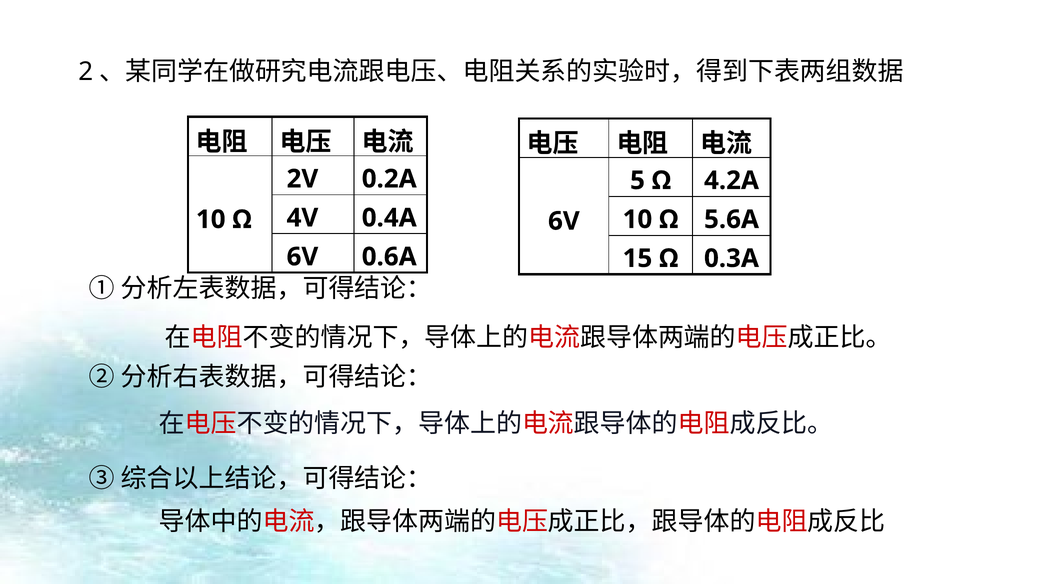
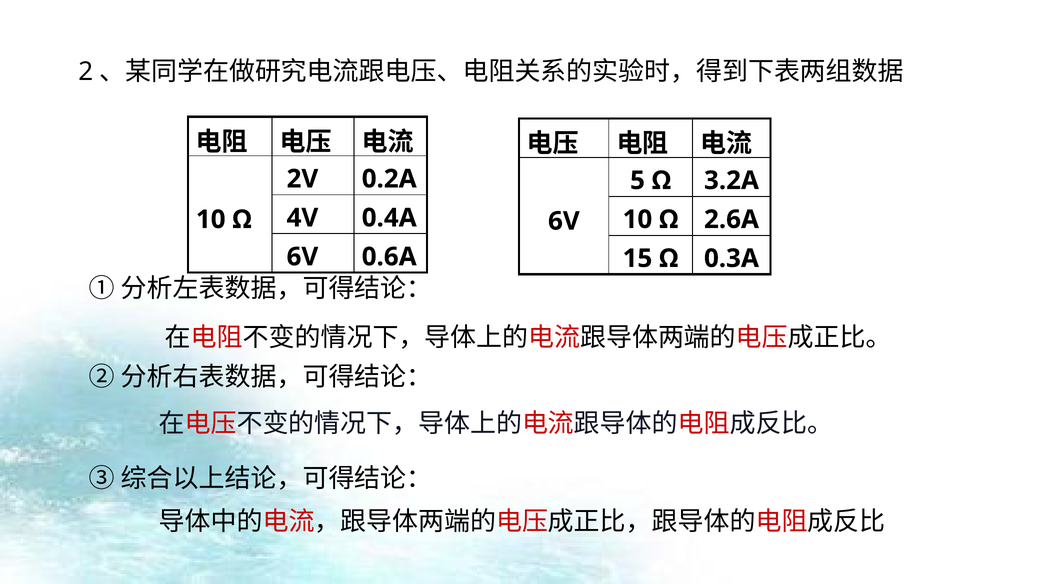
4.2A: 4.2A -> 3.2A
5.6A: 5.6A -> 2.6A
